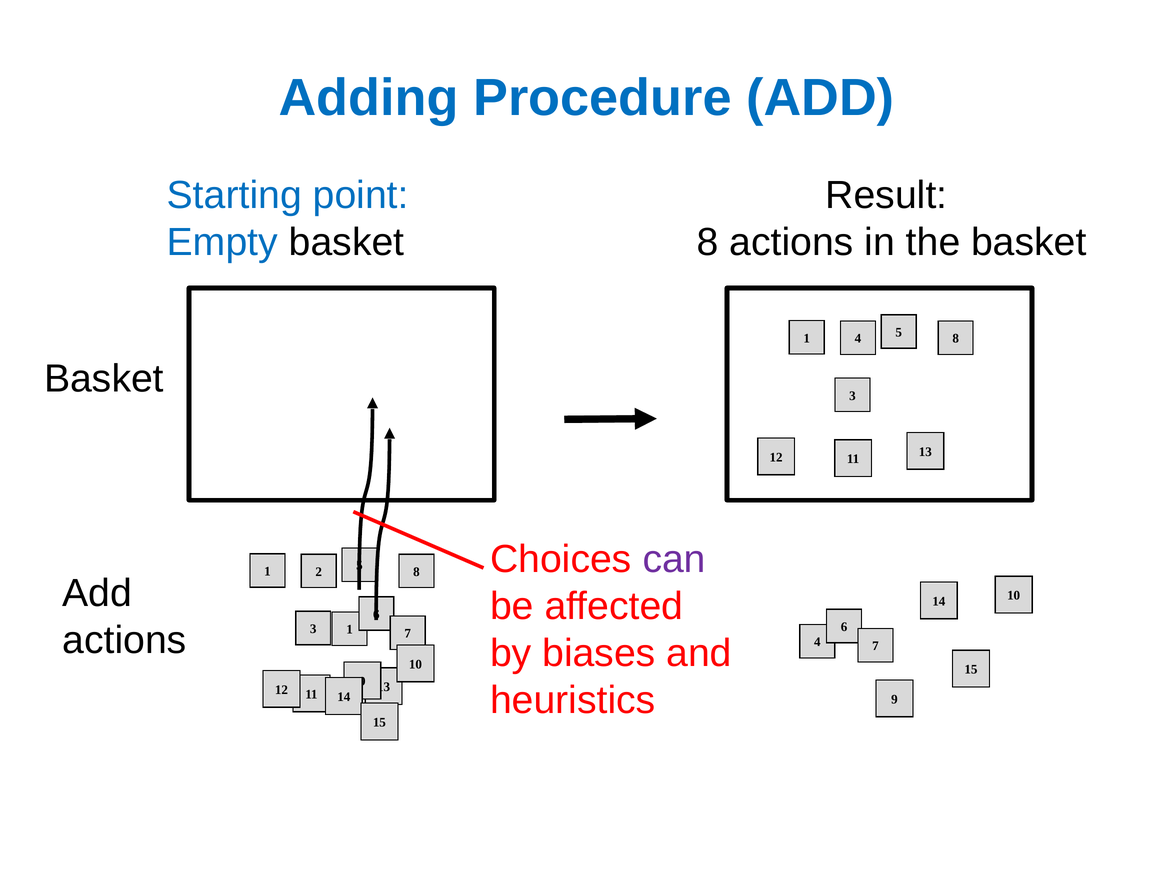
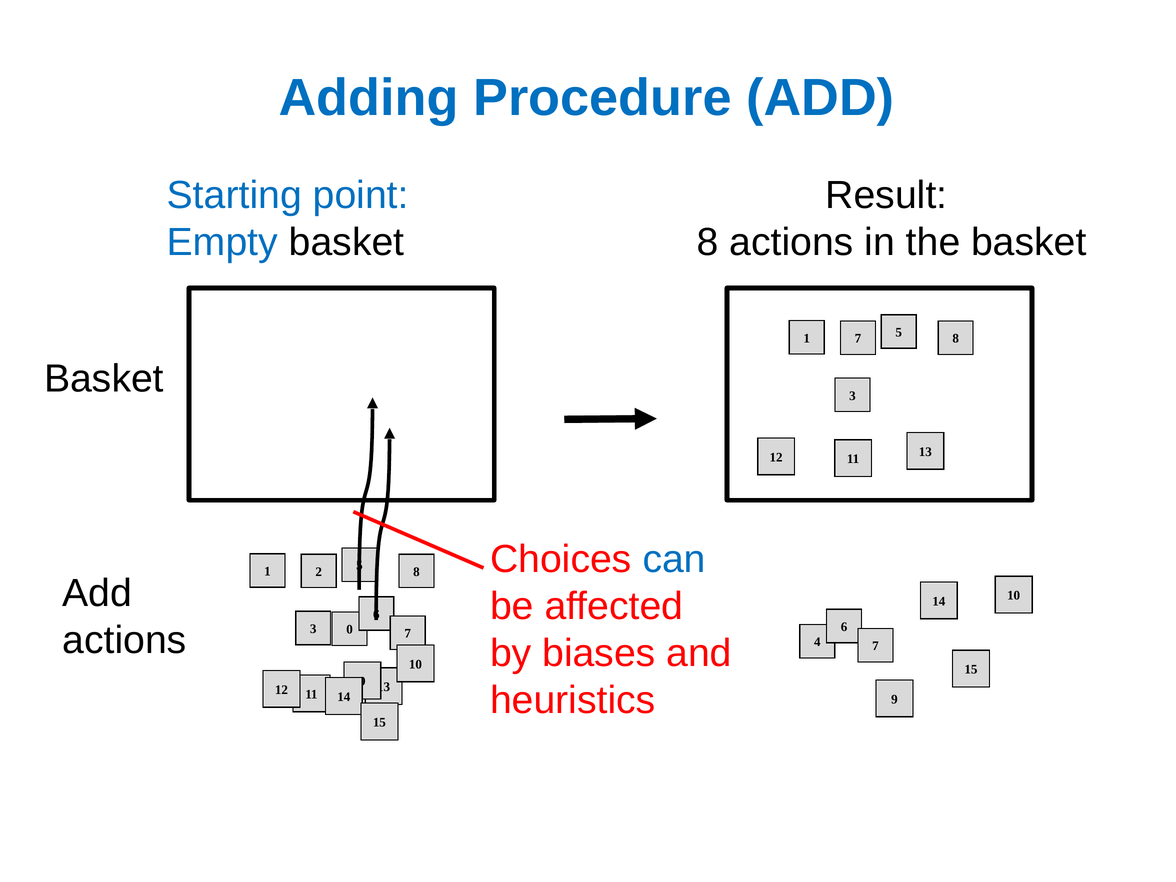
1 4: 4 -> 7
can colour: purple -> blue
3 1: 1 -> 0
